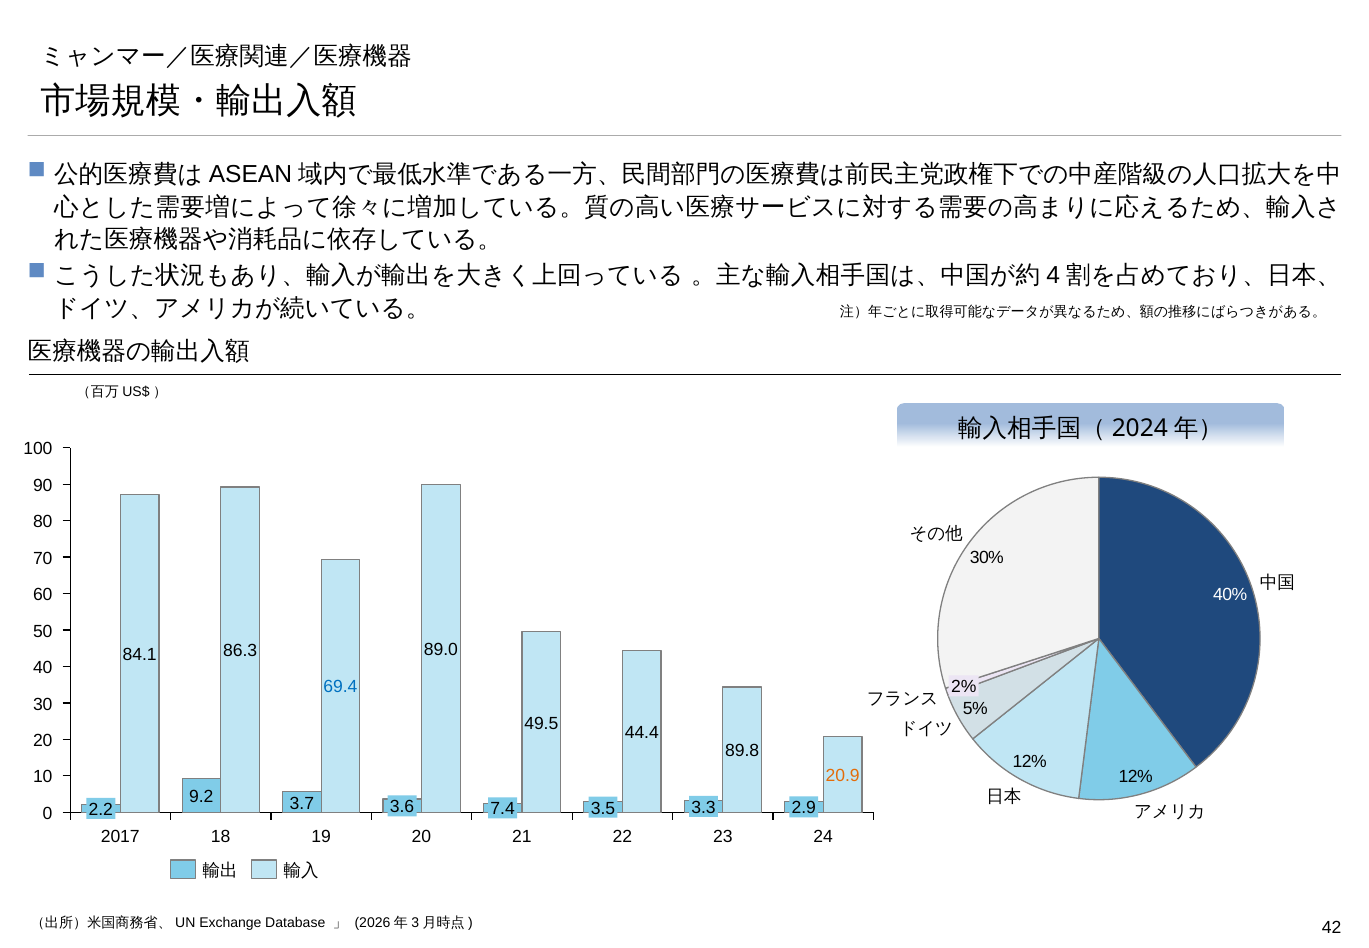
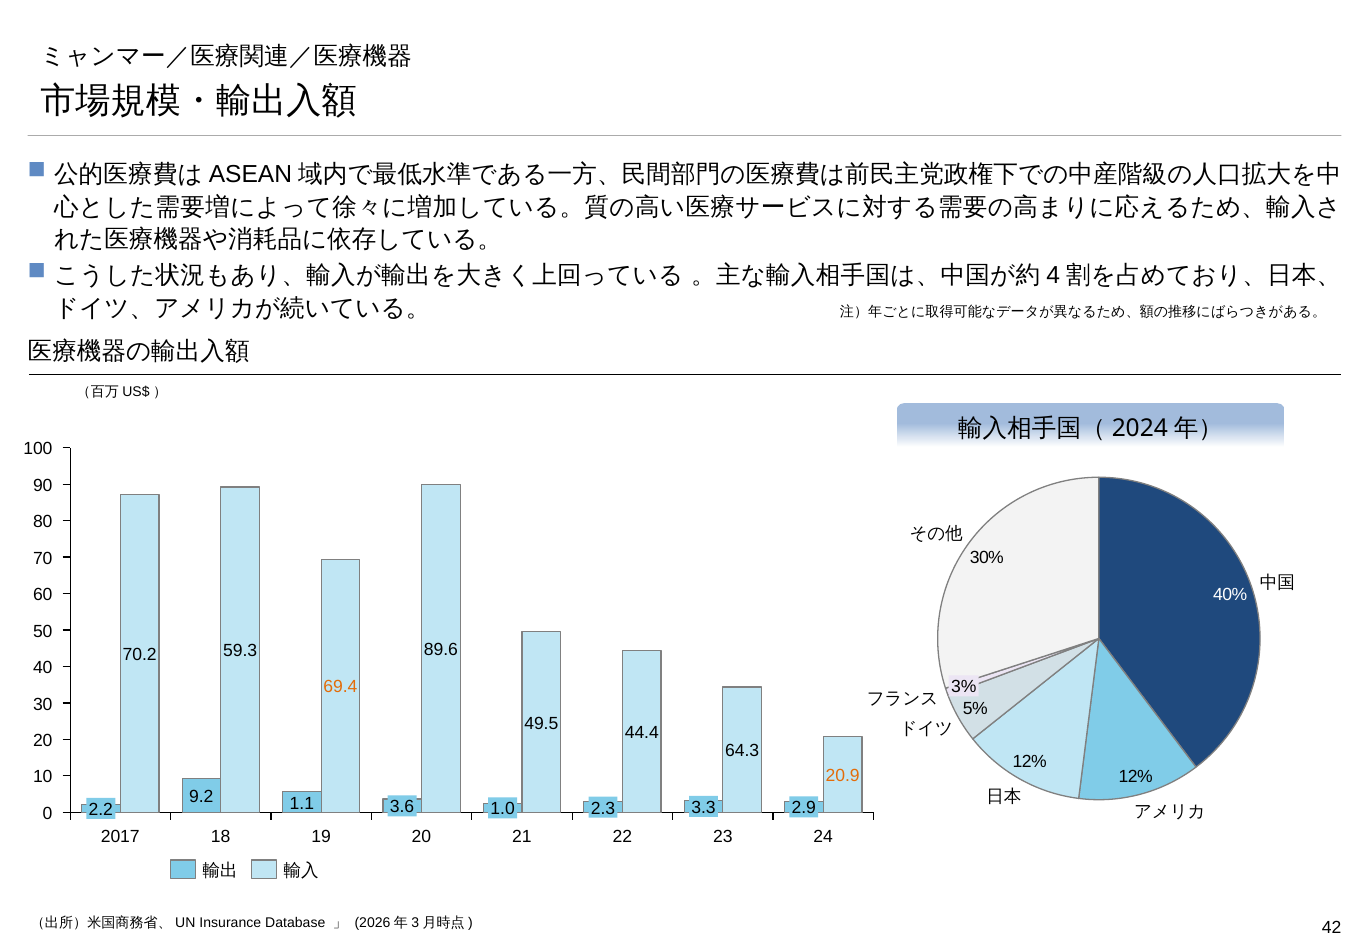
89.0: 89.0 -> 89.6
86.3: 86.3 -> 59.3
84.1: 84.1 -> 70.2
69.4 colour: blue -> orange
2%: 2% -> 3%
89.8: 89.8 -> 64.3
3.7: 3.7 -> 1.1
3.5: 3.5 -> 2.3
7.4: 7.4 -> 1.0
Exchange: Exchange -> Insurance
